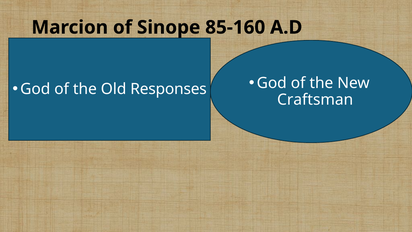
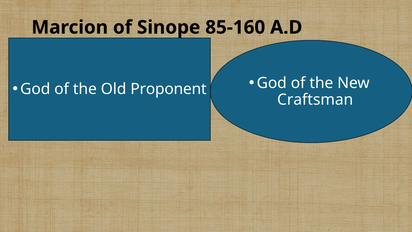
Responses: Responses -> Proponent
